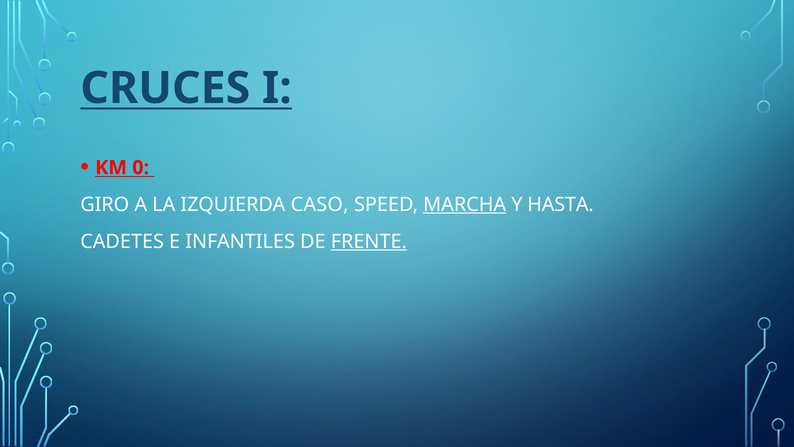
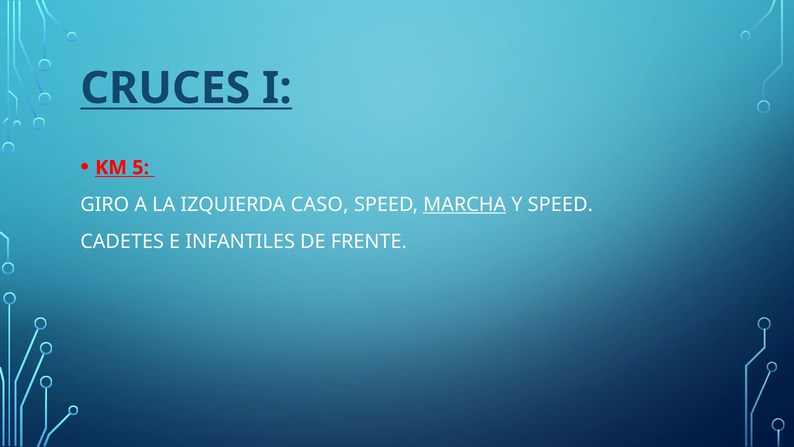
0: 0 -> 5
Y HASTA: HASTA -> SPEED
FRENTE underline: present -> none
